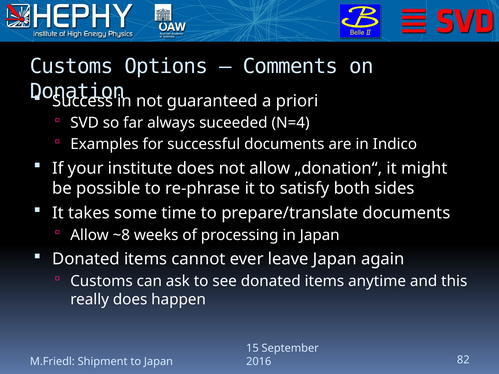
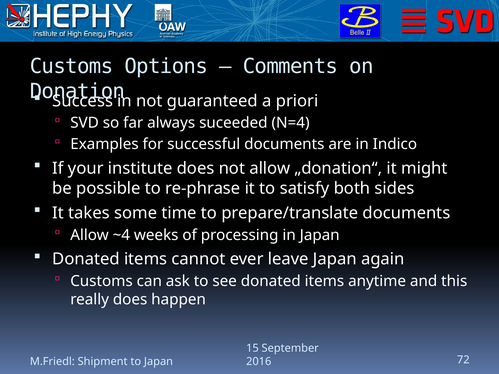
~8: ~8 -> ~4
82: 82 -> 72
